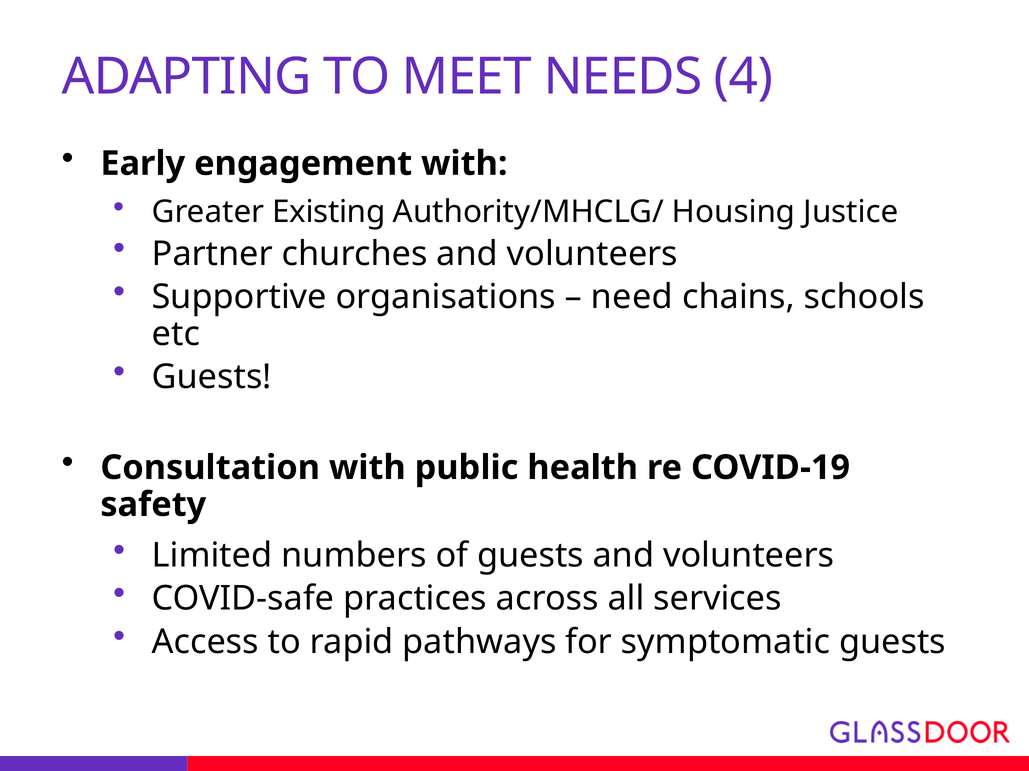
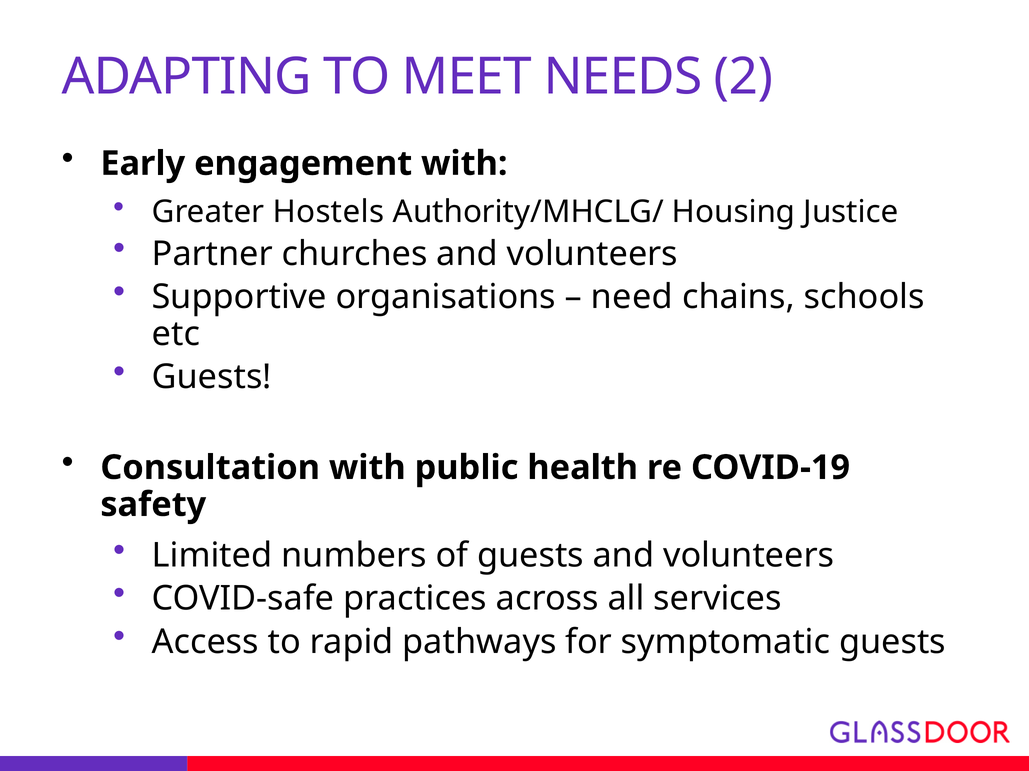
4: 4 -> 2
Existing: Existing -> Hostels
